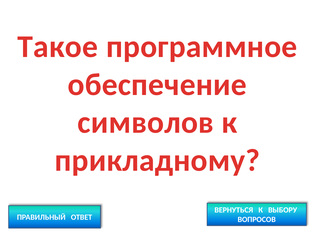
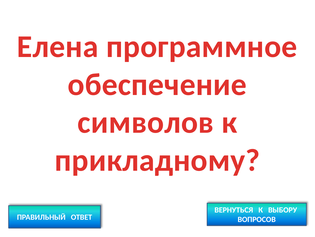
Такое: Такое -> Елена
